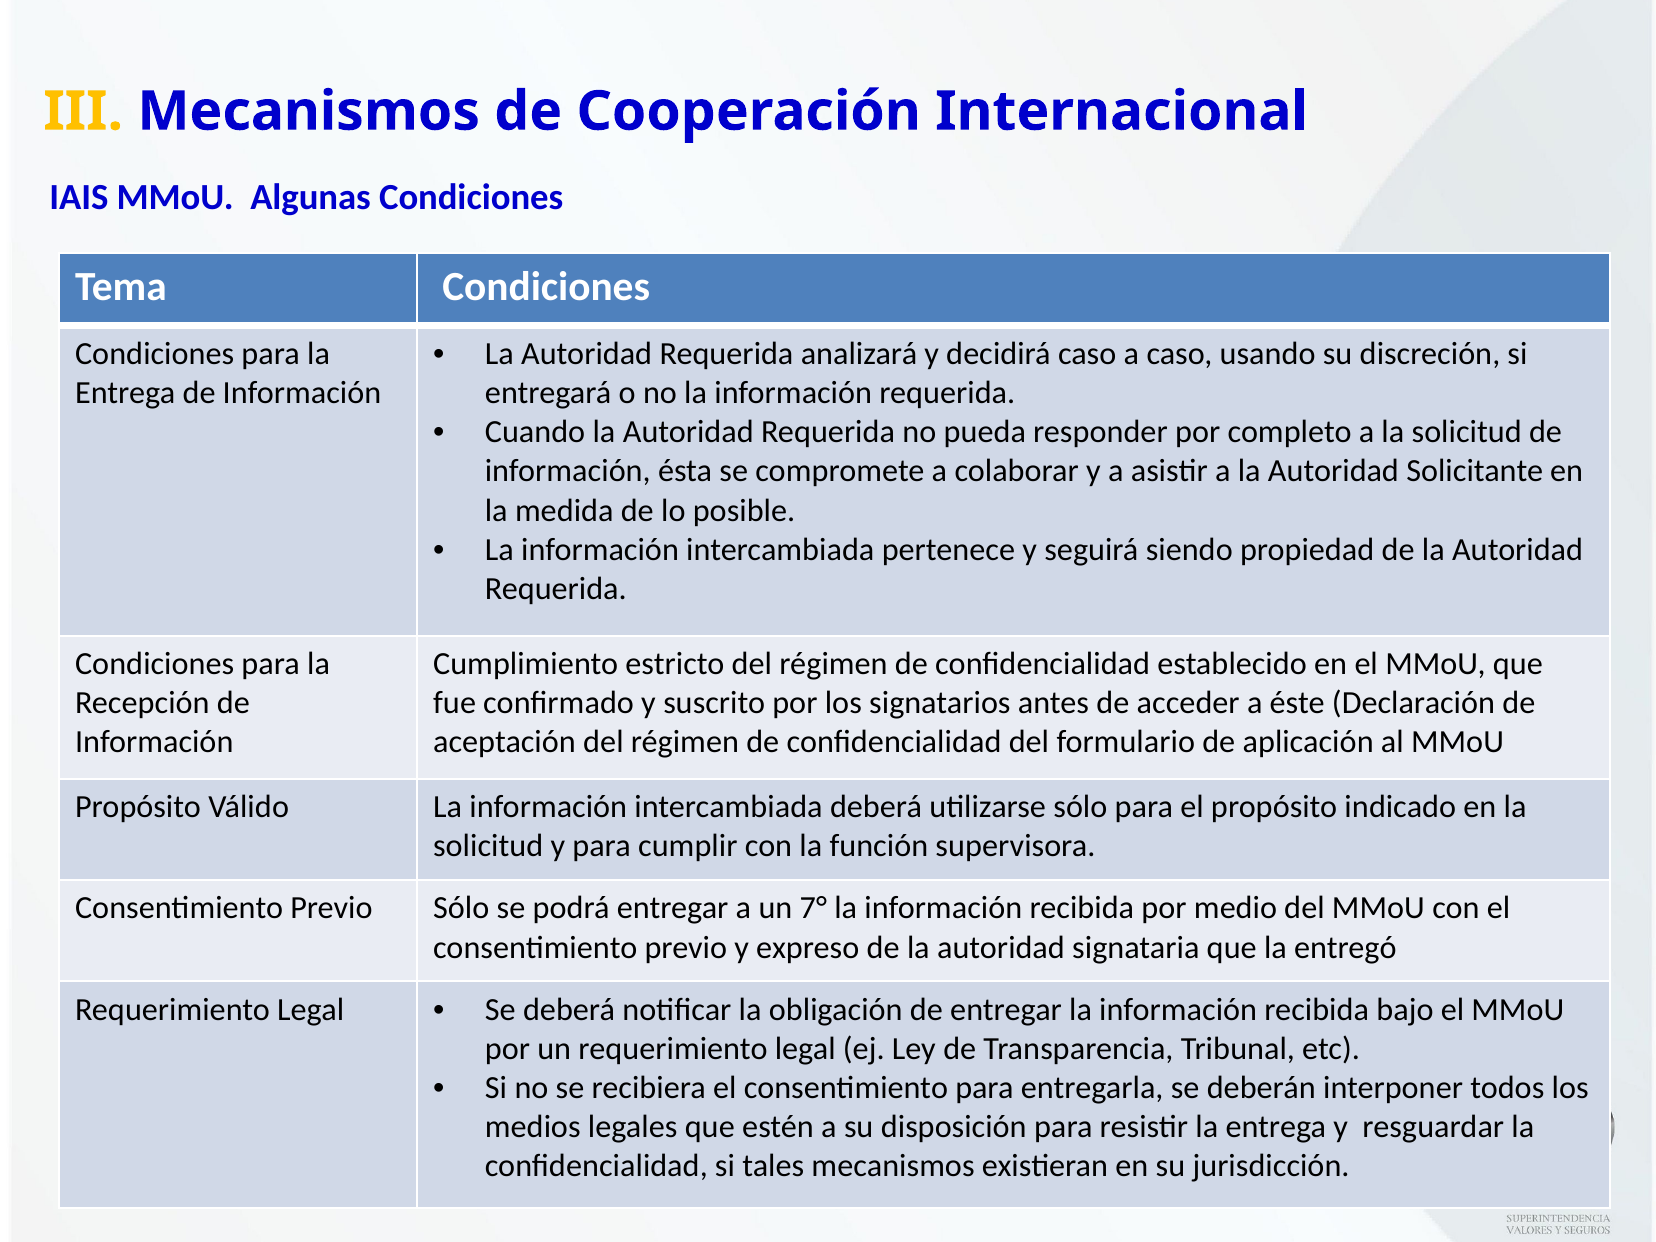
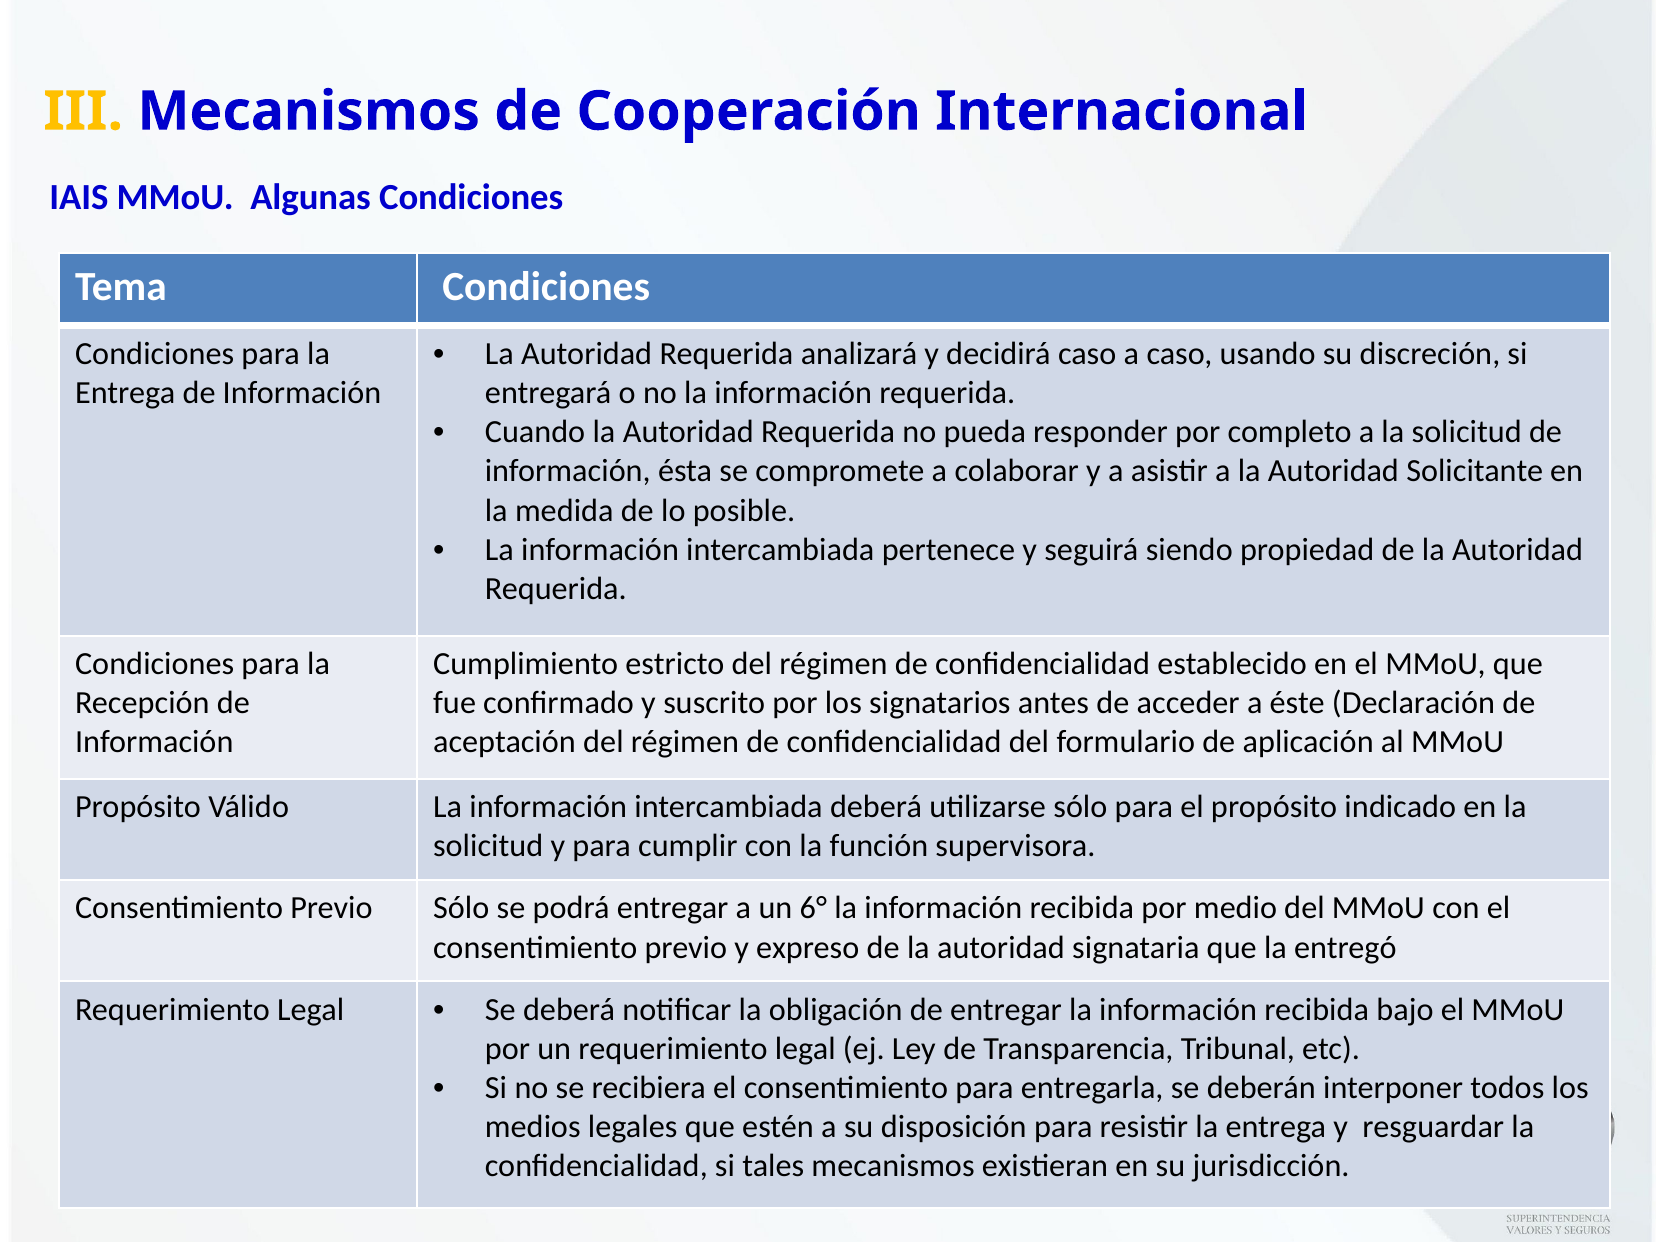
7°: 7° -> 6°
